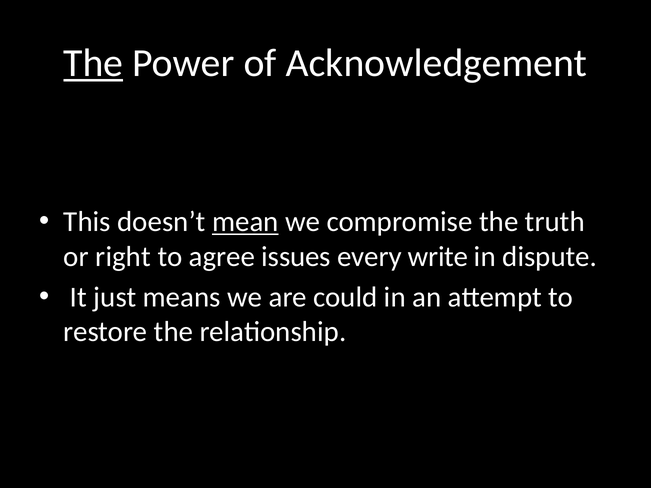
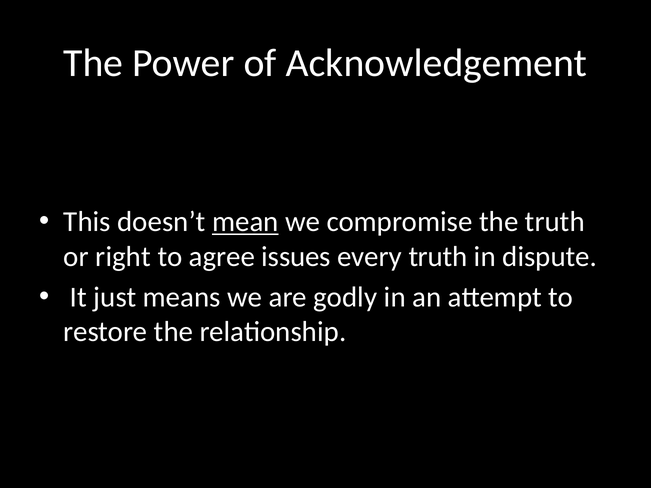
The at (93, 63) underline: present -> none
every write: write -> truth
could: could -> godly
